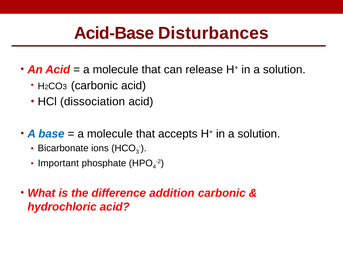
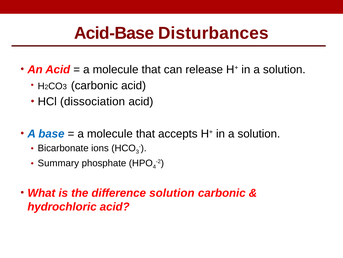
Important: Important -> Summary
difference addition: addition -> solution
